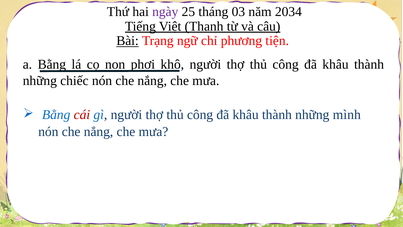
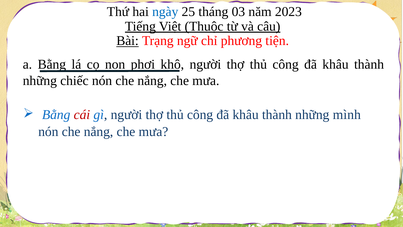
ngày colour: purple -> blue
2034: 2034 -> 2023
Thanh: Thanh -> Thuộc
